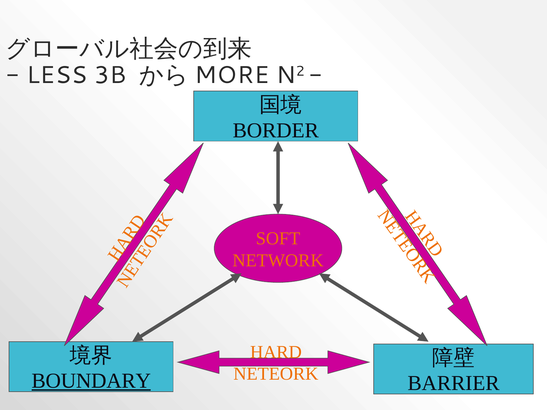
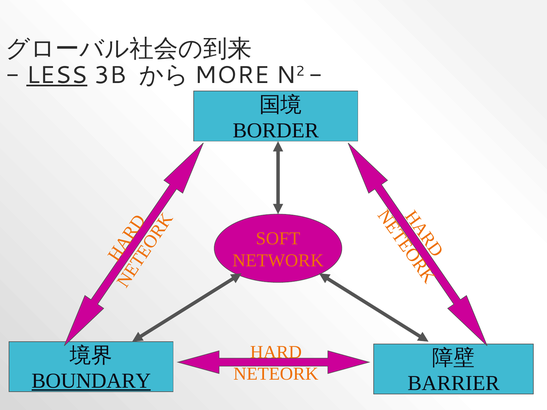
LESS underline: none -> present
